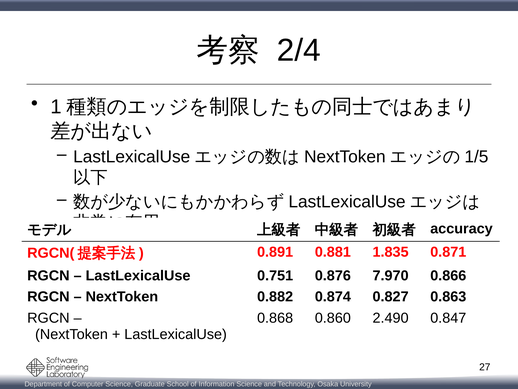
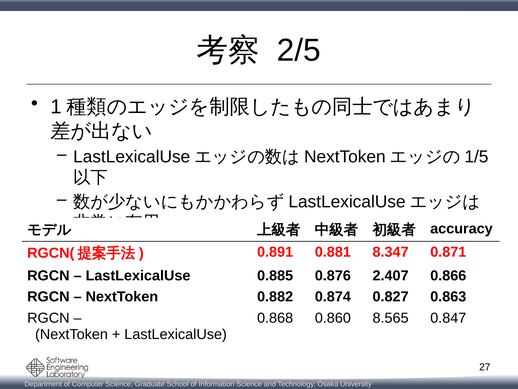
2/4: 2/4 -> 2/5
1.835: 1.835 -> 8.347
0.751: 0.751 -> 0.885
7.970: 7.970 -> 2.407
2.490: 2.490 -> 8.565
